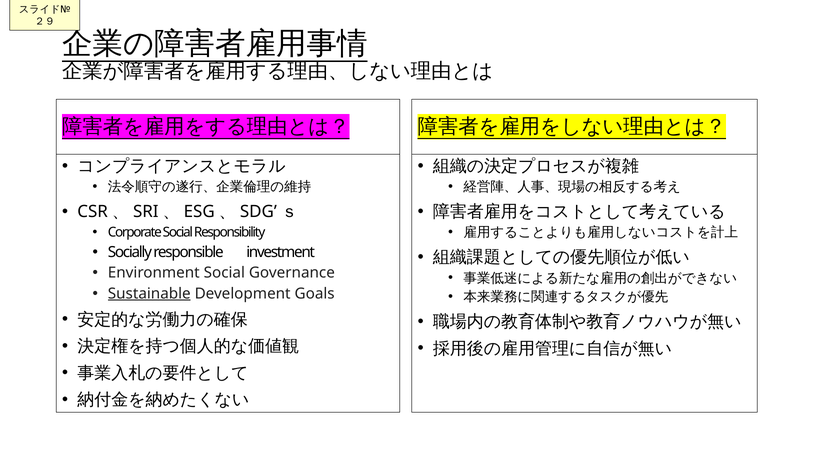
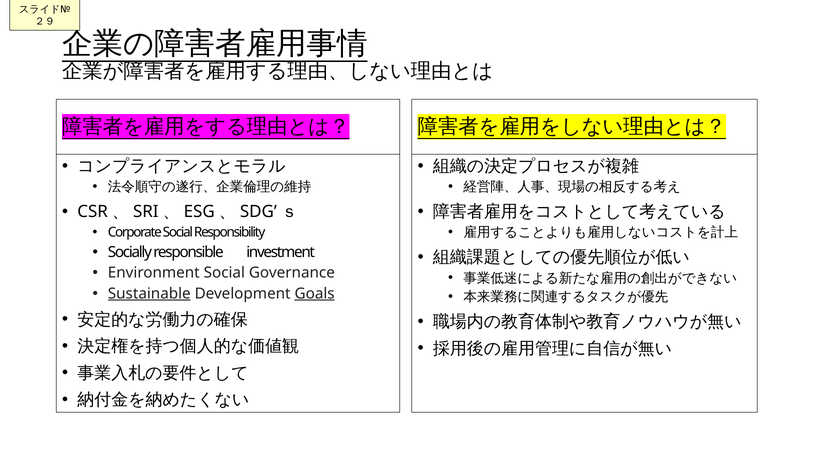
Goals underline: none -> present
